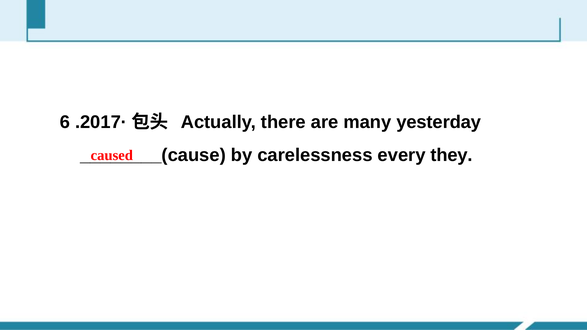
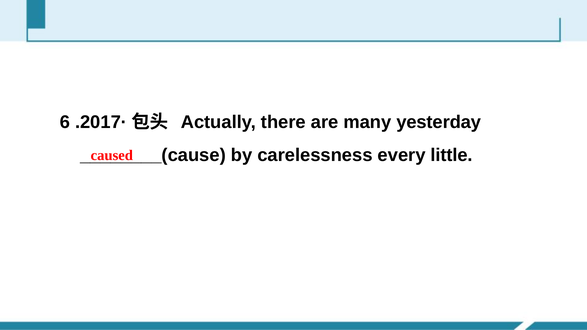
they: they -> little
